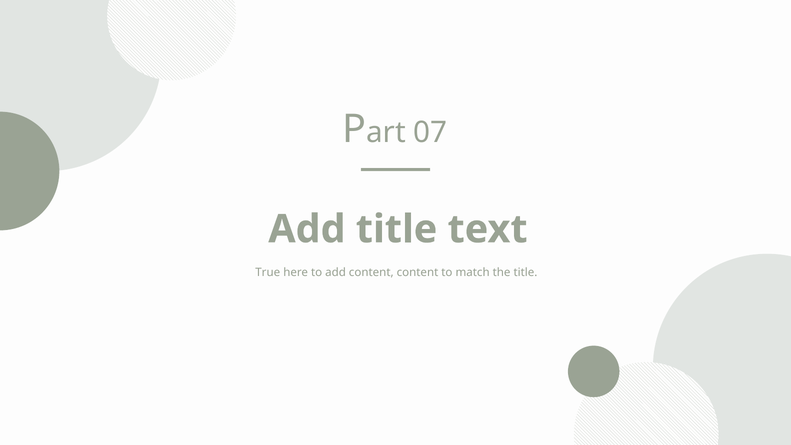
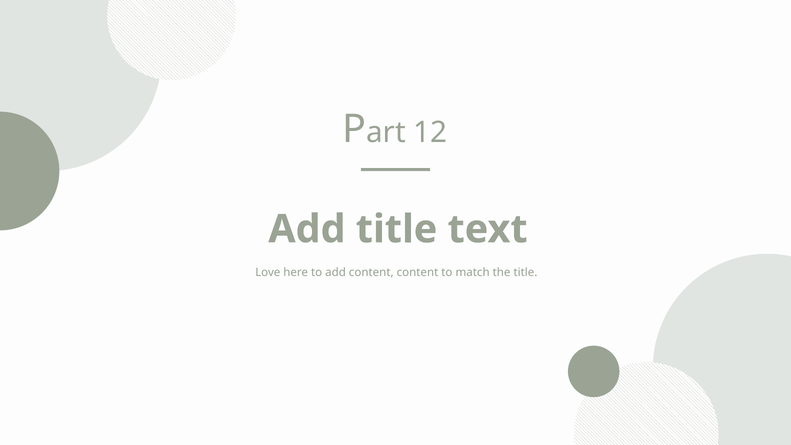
07: 07 -> 12
True: True -> Love
